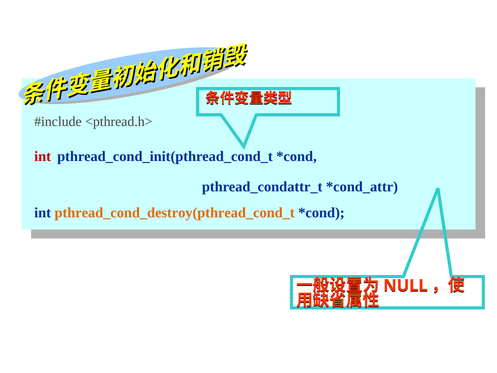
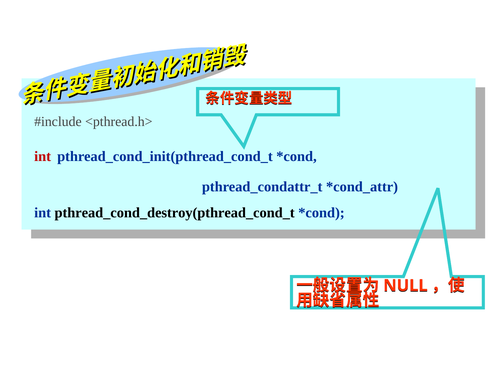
pthread_cond_destroy(pthread_cond_t colour: orange -> black
